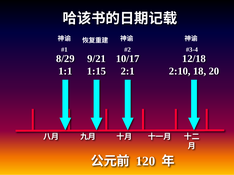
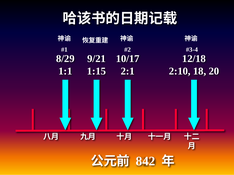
120: 120 -> 842
